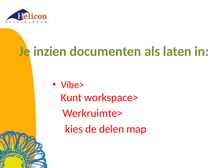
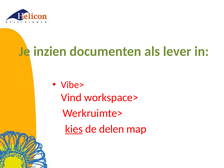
laten: laten -> lever
Kunt: Kunt -> Vind
kies underline: none -> present
